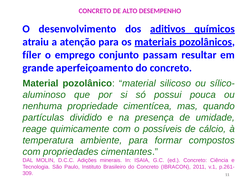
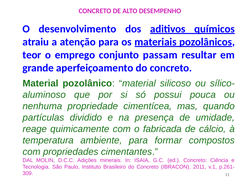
fíler: fíler -> teor
possíveis: possíveis -> fabricada
